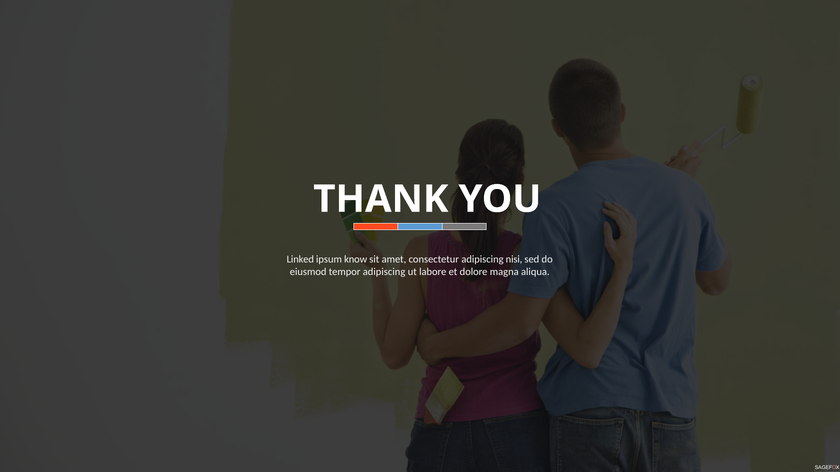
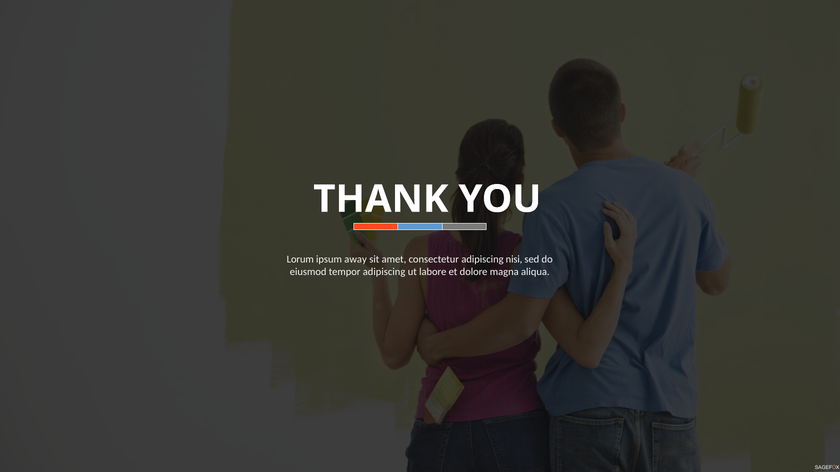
Linked: Linked -> Lorum
know: know -> away
